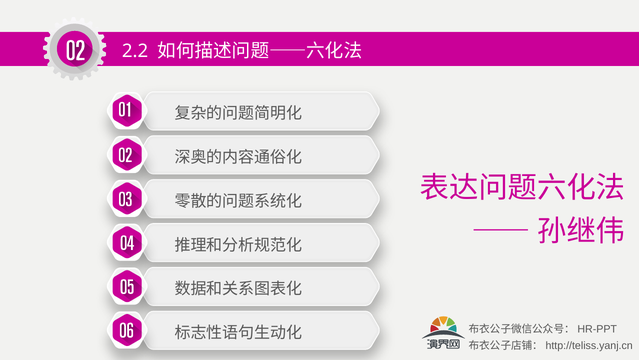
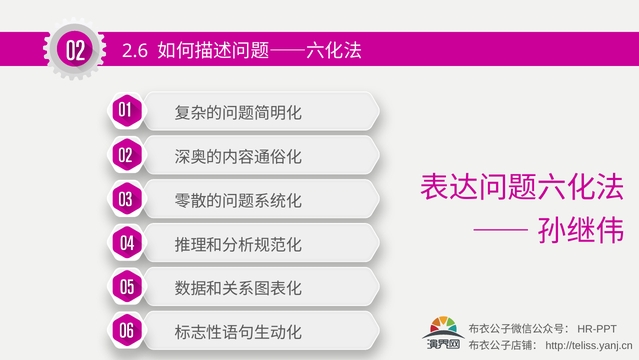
2.2: 2.2 -> 2.6
